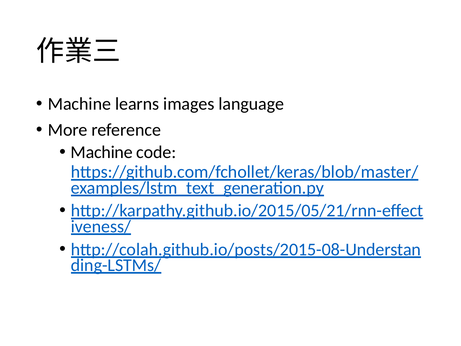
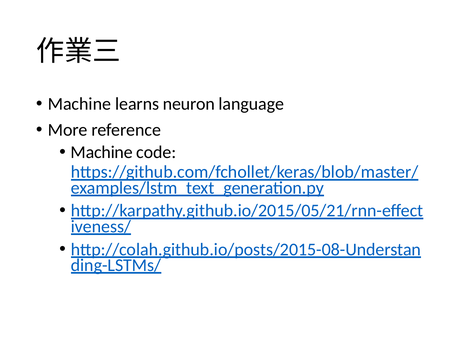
images: images -> neuron
